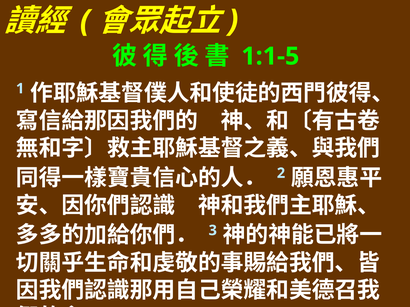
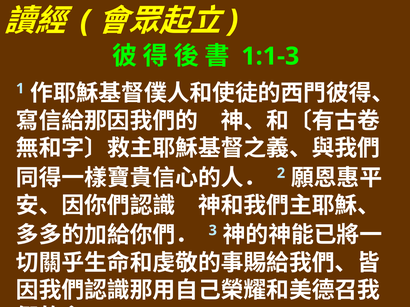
1:1-5: 1:1-5 -> 1:1-3
